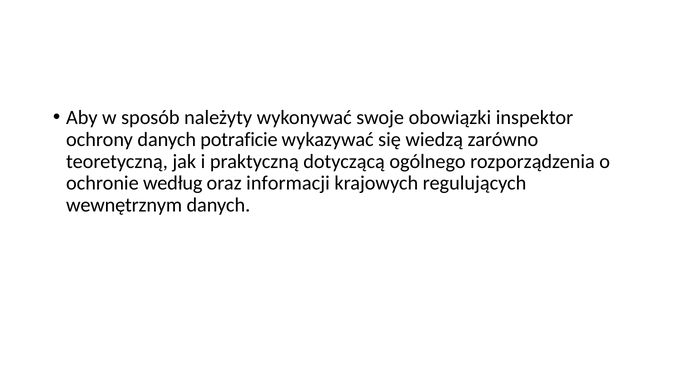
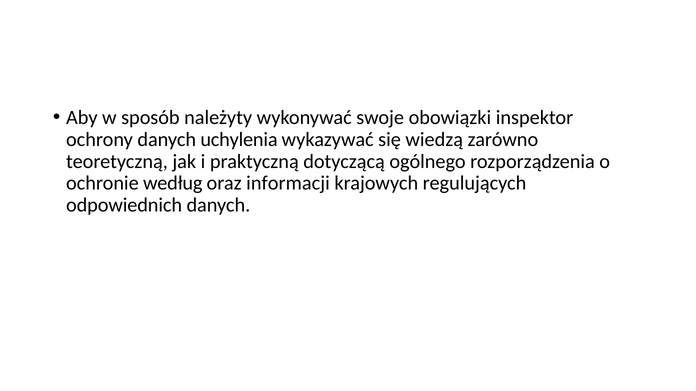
potraficie: potraficie -> uchylenia
wewnętrznym: wewnętrznym -> odpowiednich
